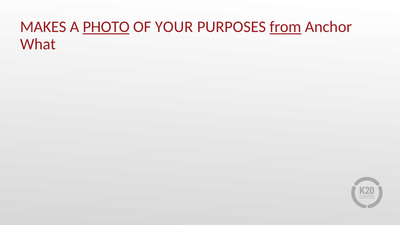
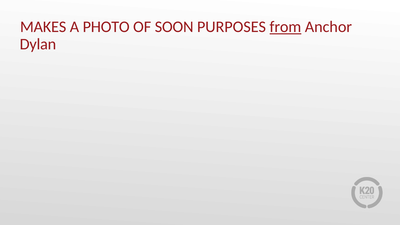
PHOTO underline: present -> none
YOUR: YOUR -> SOON
What: What -> Dylan
